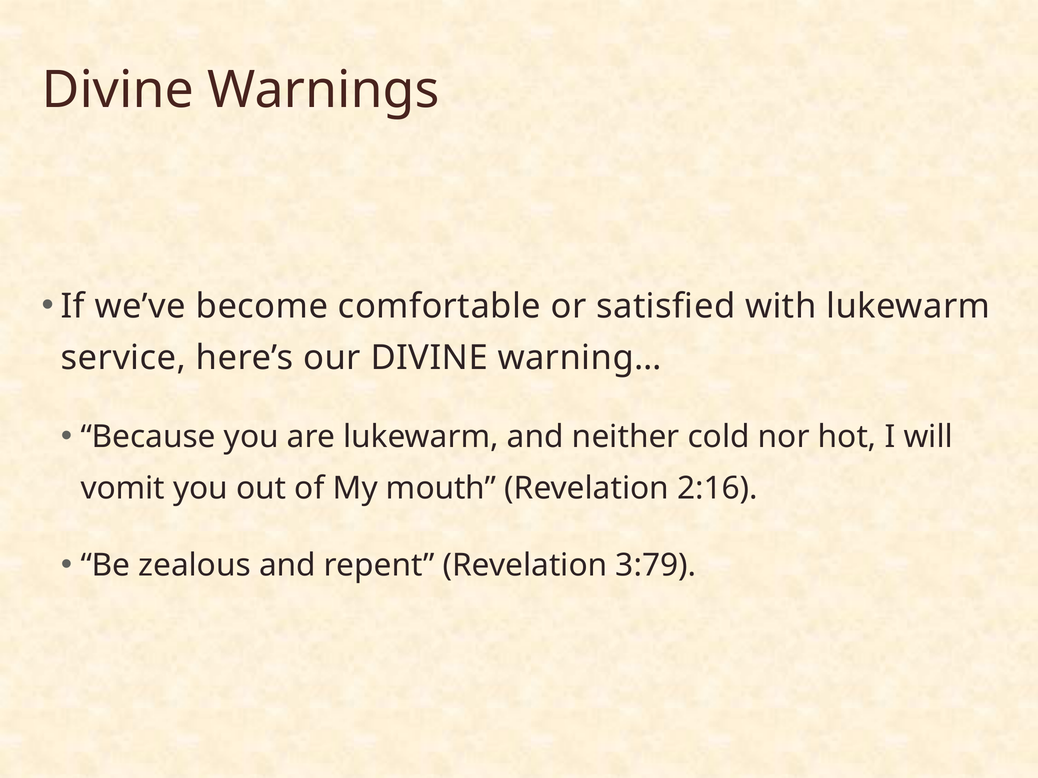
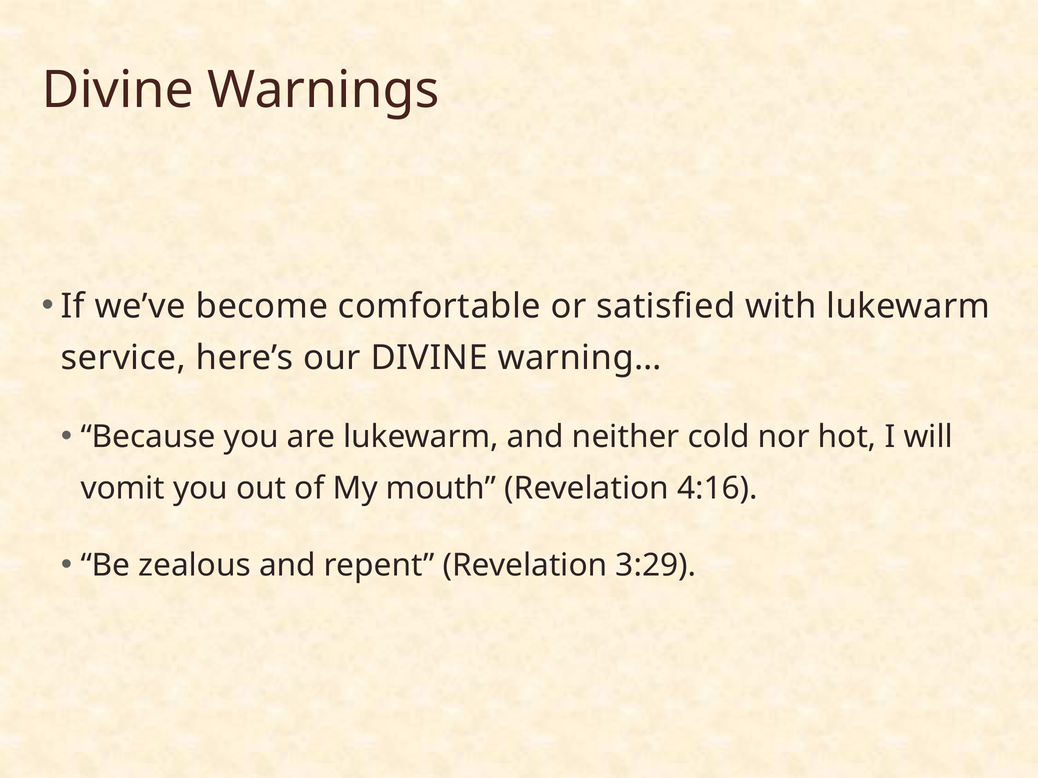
2:16: 2:16 -> 4:16
3:79: 3:79 -> 3:29
